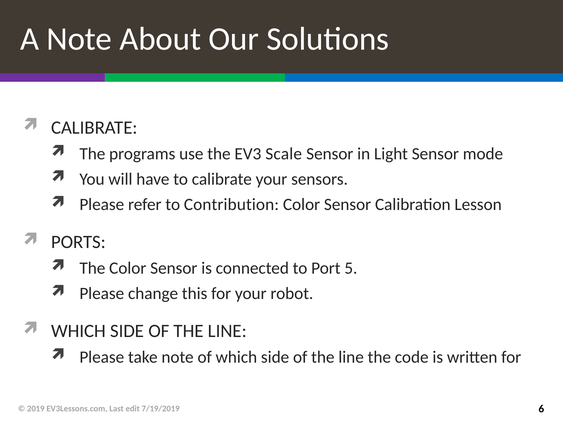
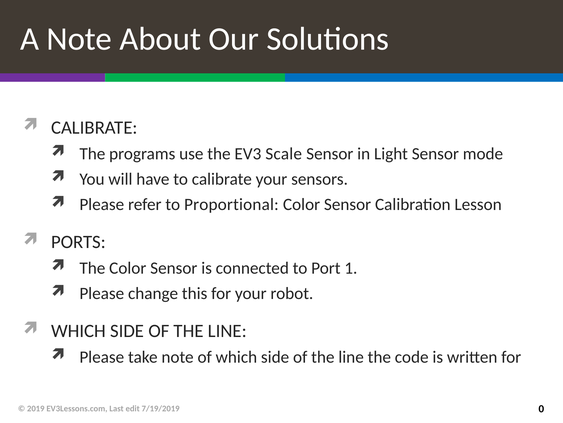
Contribution: Contribution -> Proportional
5: 5 -> 1
6: 6 -> 0
